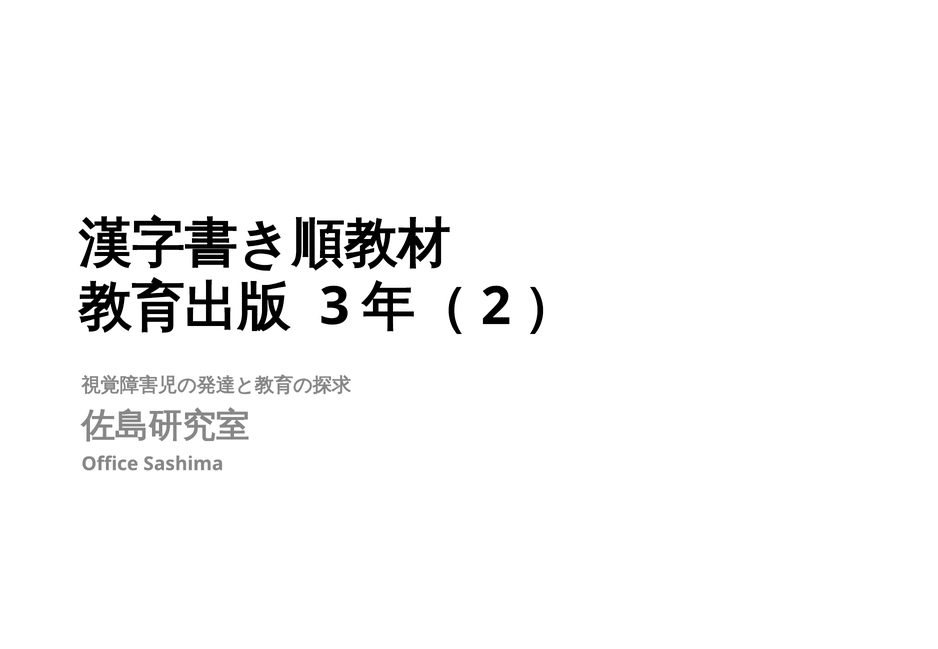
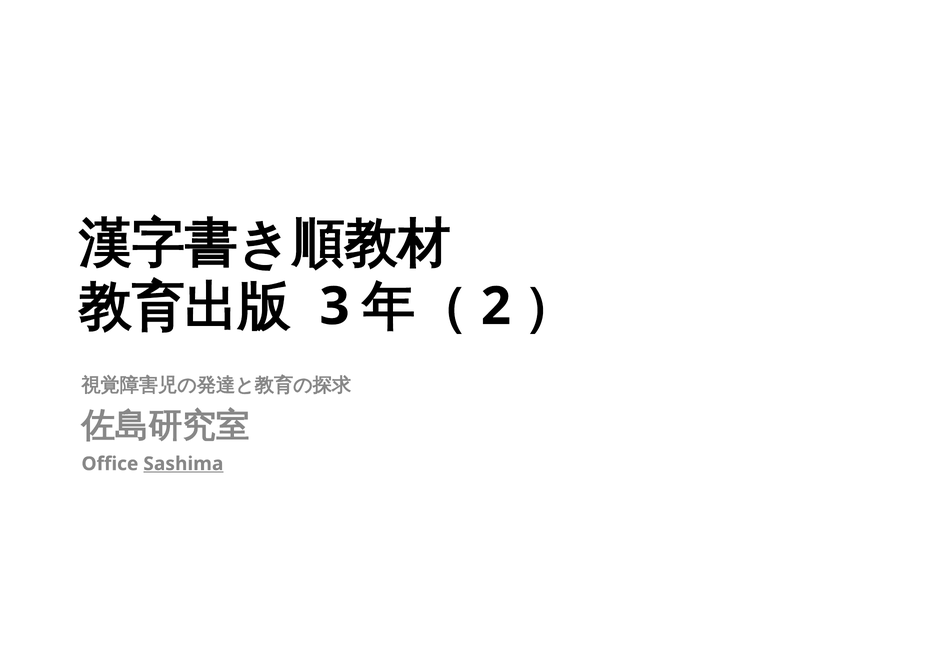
Sashima underline: none -> present
